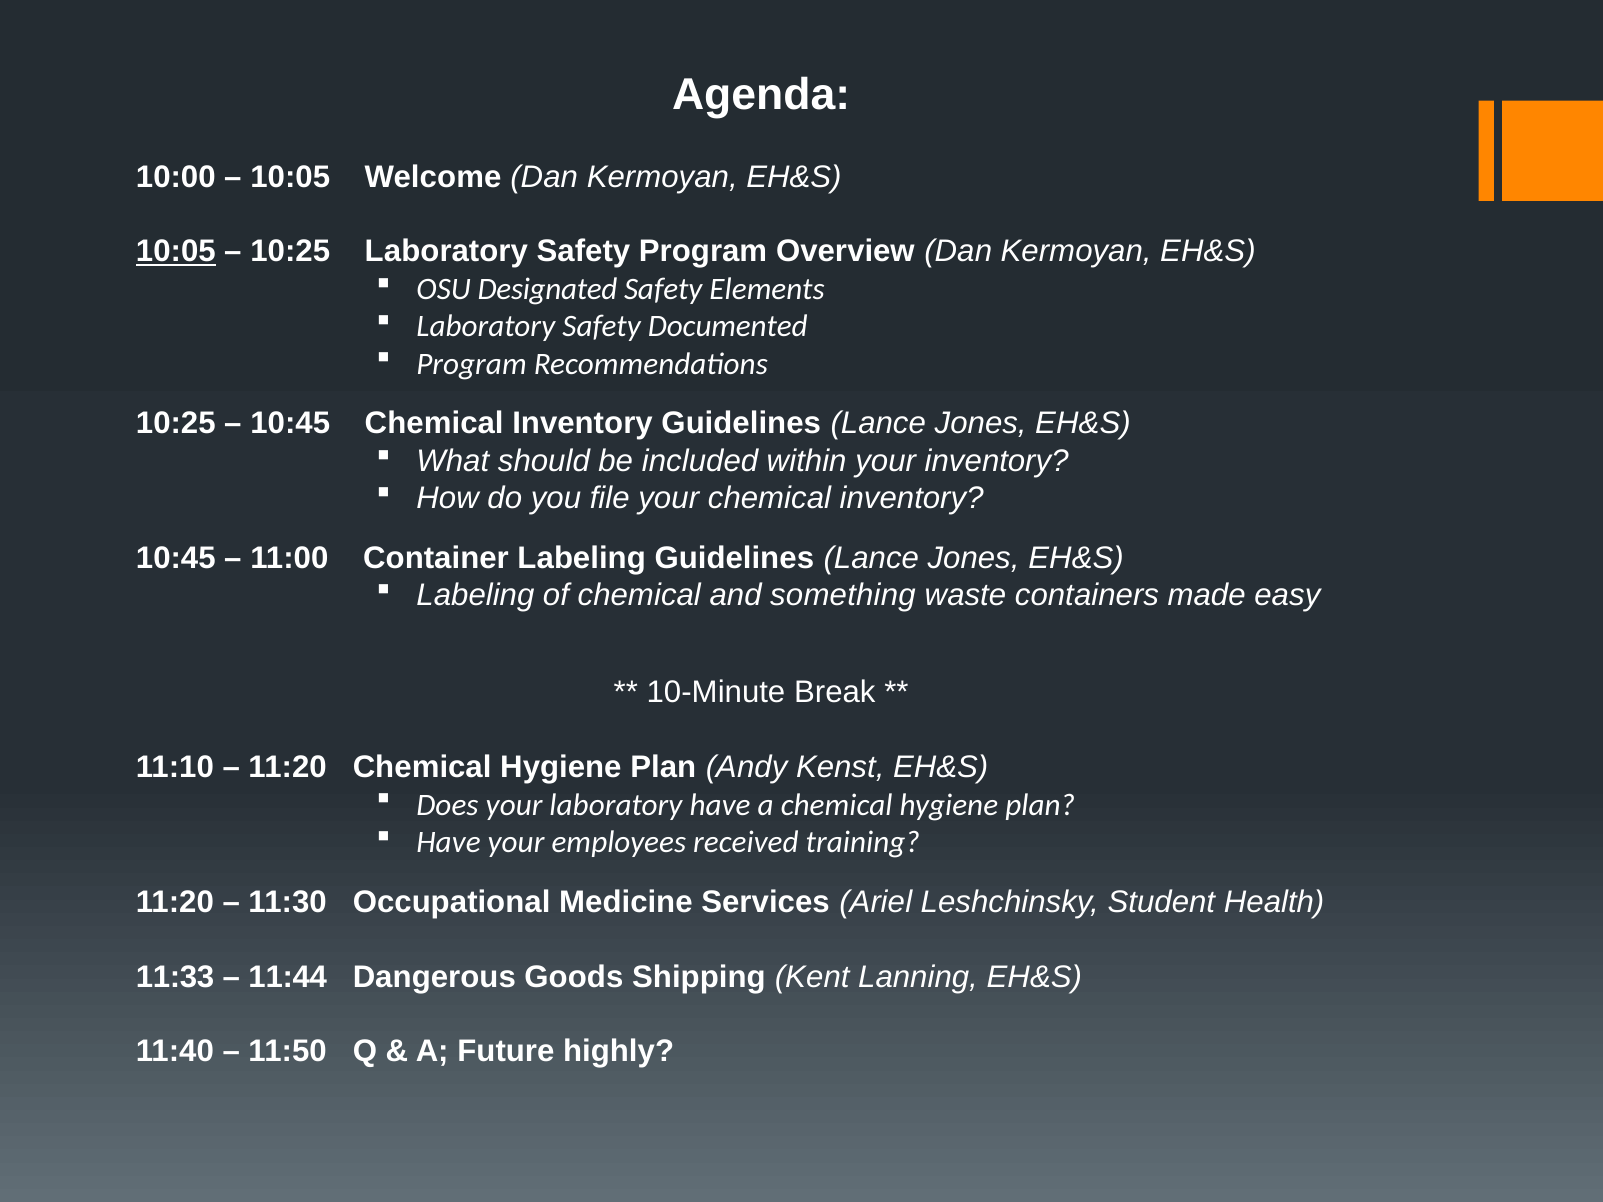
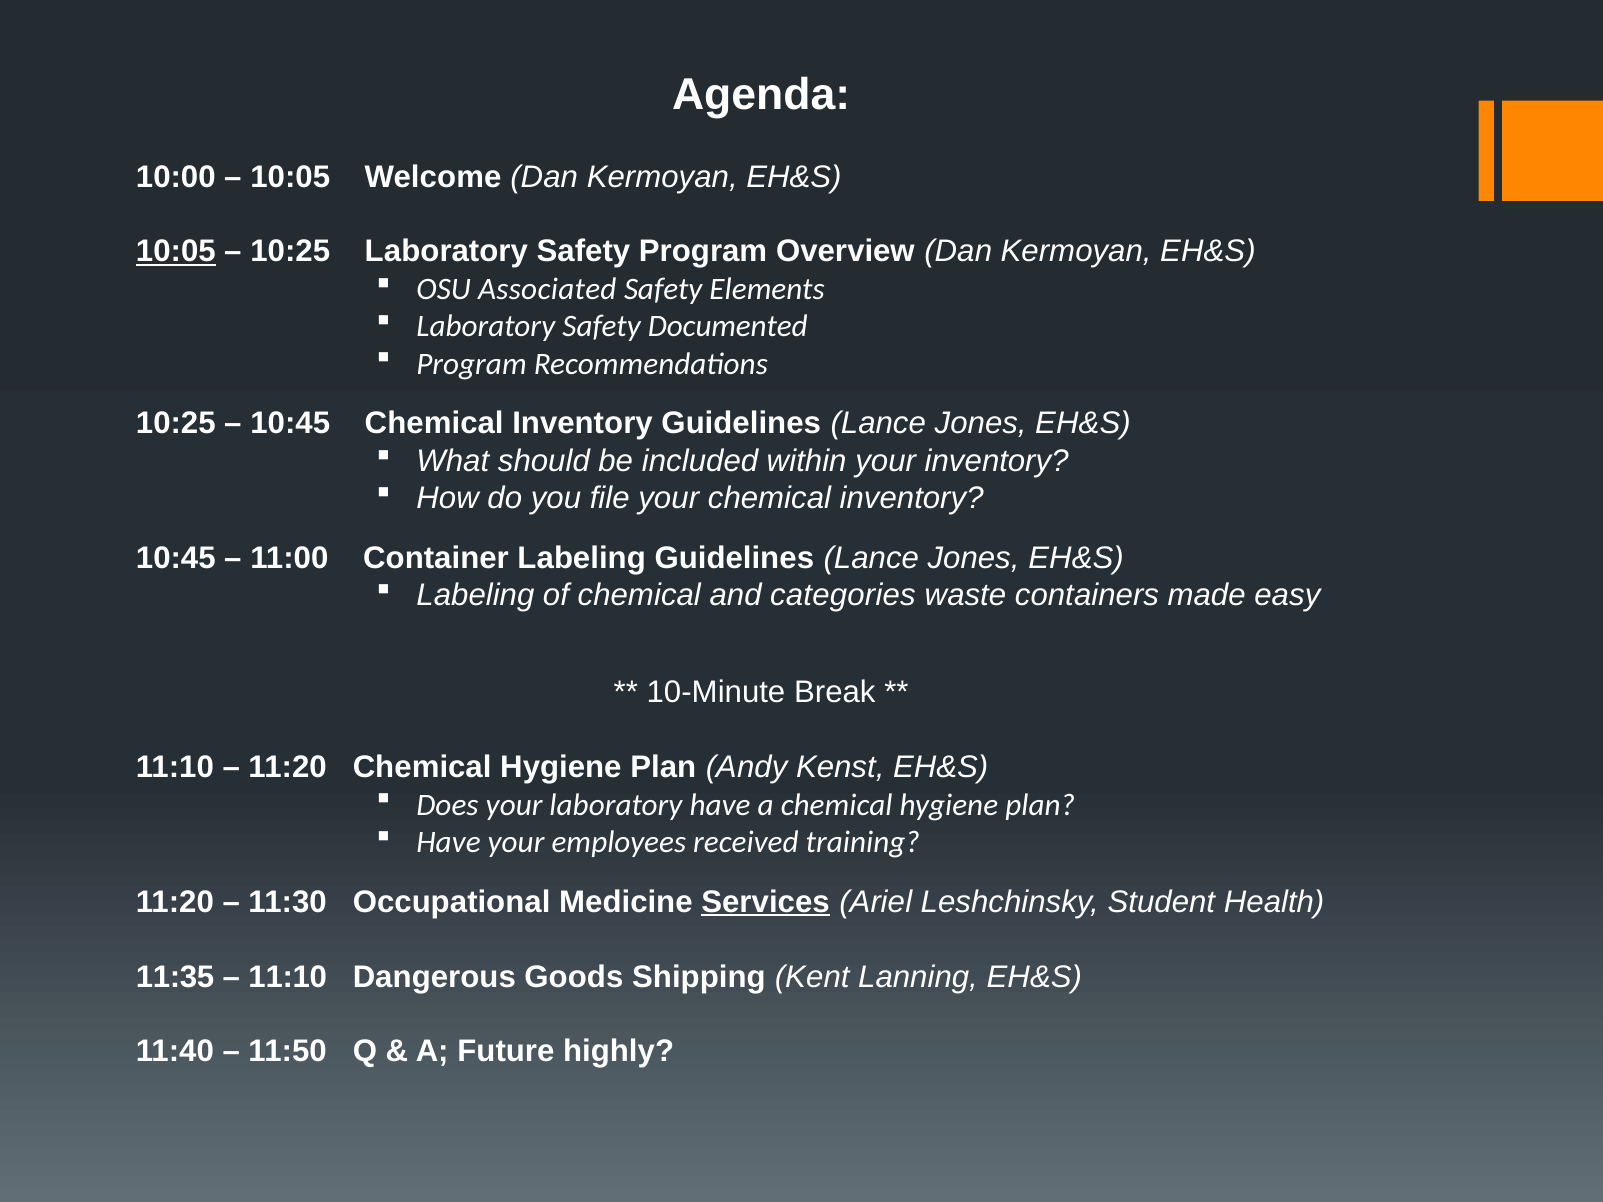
Designated: Designated -> Associated
something: something -> categories
Services underline: none -> present
11:33: 11:33 -> 11:35
11:44 at (288, 977): 11:44 -> 11:10
